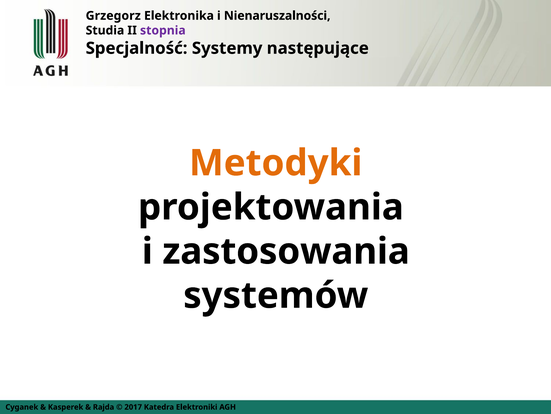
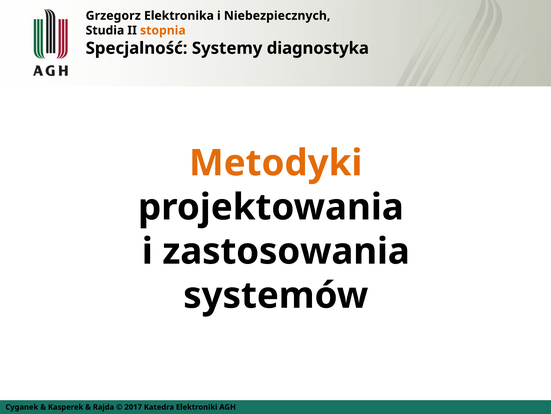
Nienaruszalności: Nienaruszalności -> Niebezpiecznych
stopnia colour: purple -> orange
następujące: następujące -> diagnostyka
